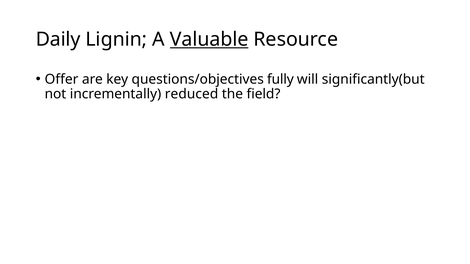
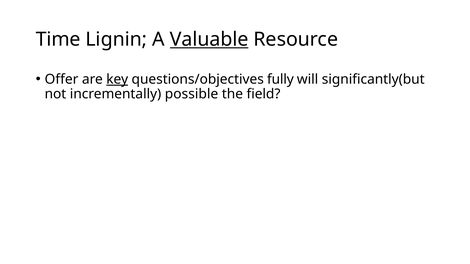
Daily: Daily -> Time
key underline: none -> present
reduced: reduced -> possible
